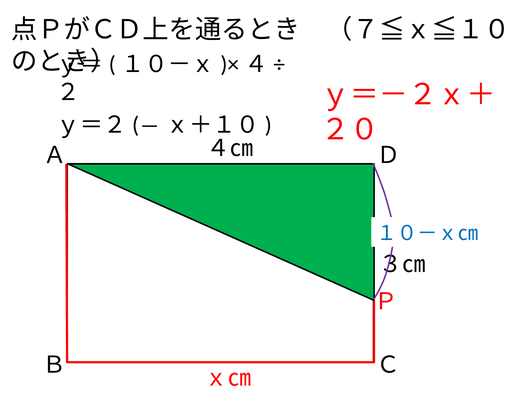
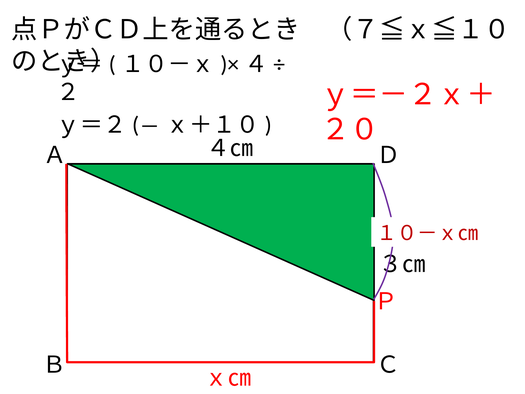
１０－ｘ㎝ colour: blue -> red
